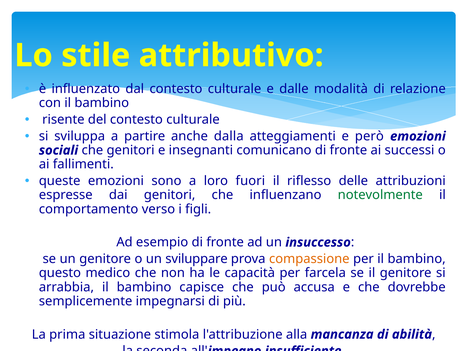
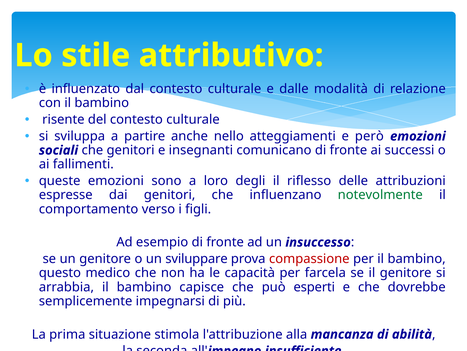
dalla: dalla -> nello
fuori: fuori -> degli
compassione colour: orange -> red
accusa: accusa -> esperti
